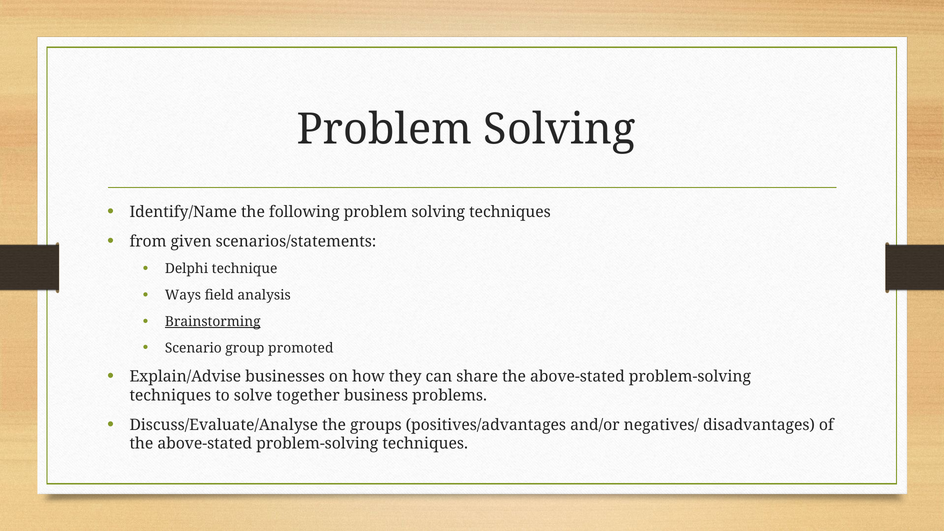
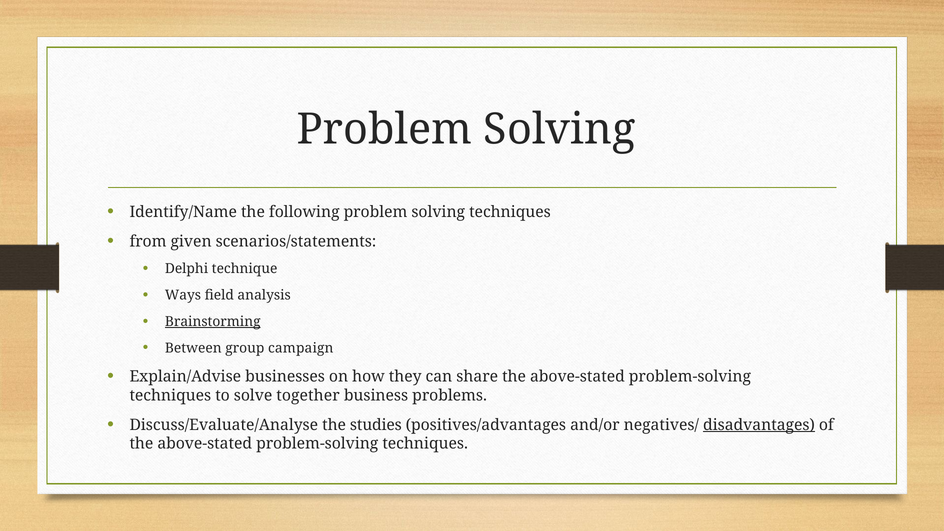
Scenario: Scenario -> Between
promoted: promoted -> campaign
groups: groups -> studies
disadvantages underline: none -> present
